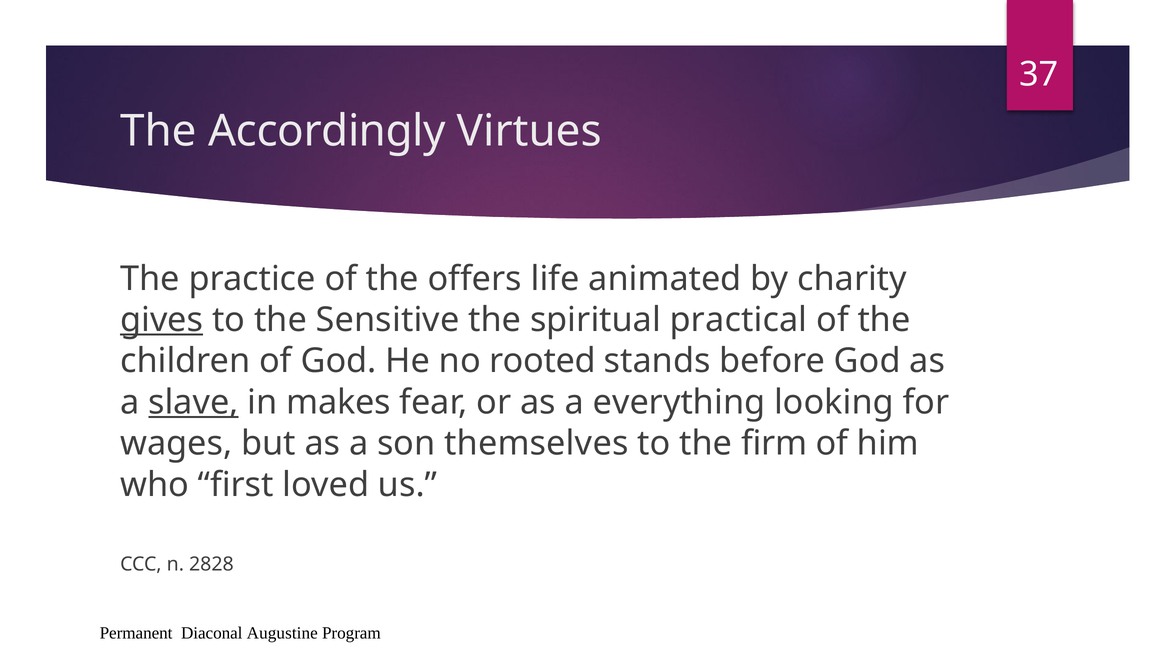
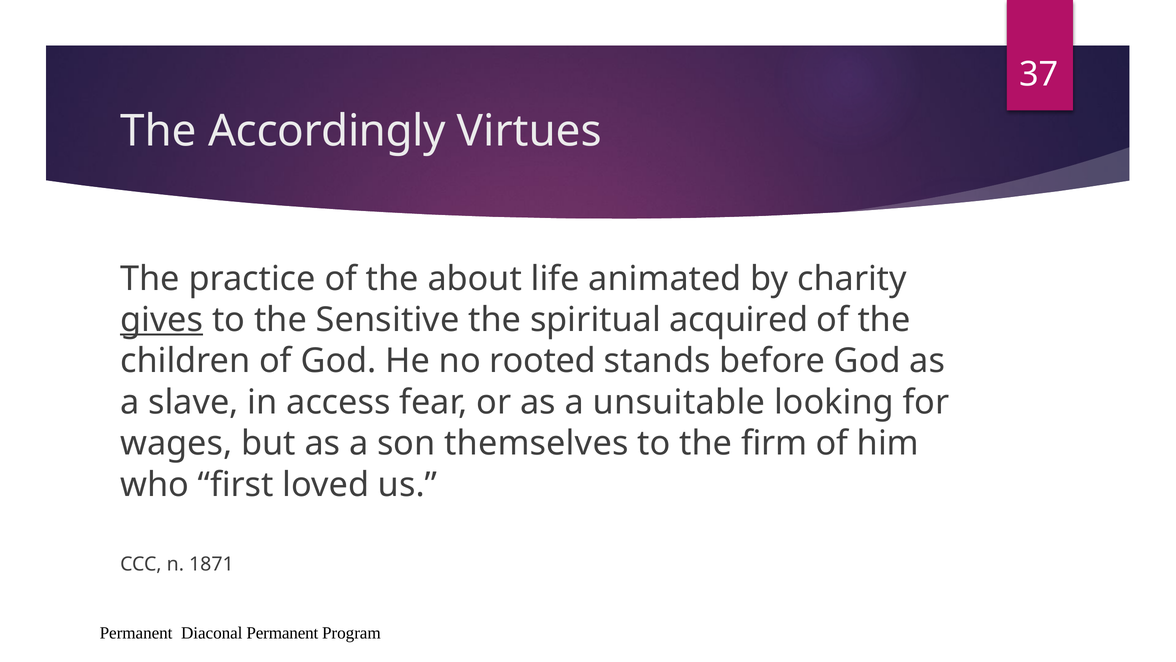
offers: offers -> about
practical: practical -> acquired
slave underline: present -> none
makes: makes -> access
everything: everything -> unsuitable
2828: 2828 -> 1871
Diaconal Augustine: Augustine -> Permanent
